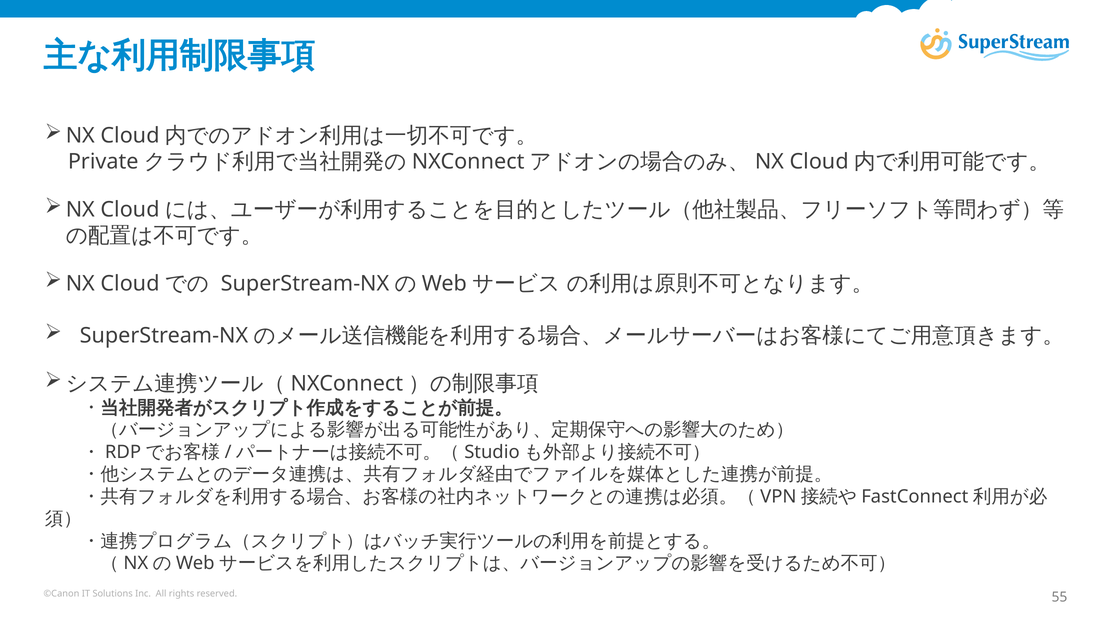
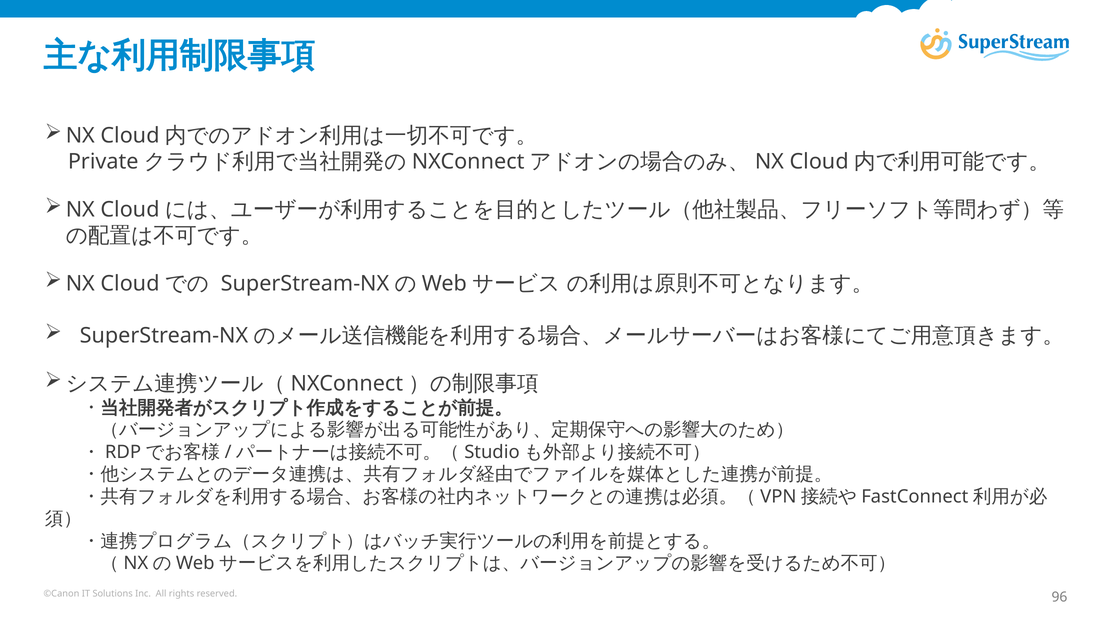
55: 55 -> 96
